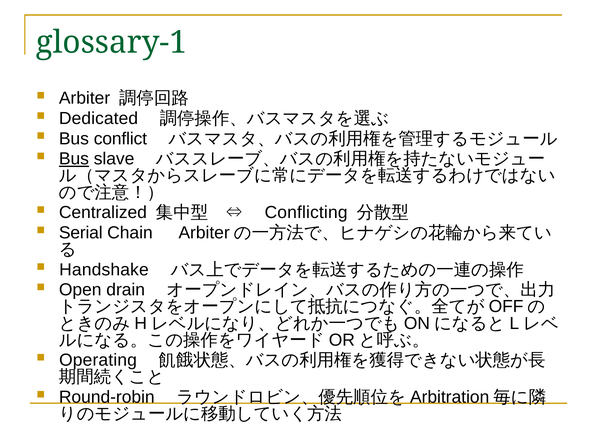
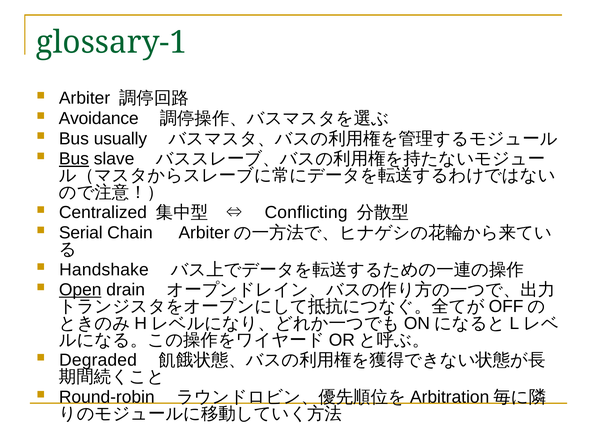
Dedicated: Dedicated -> Avoidance
conflict: conflict -> usually
Open underline: none -> present
Operating: Operating -> Degraded
